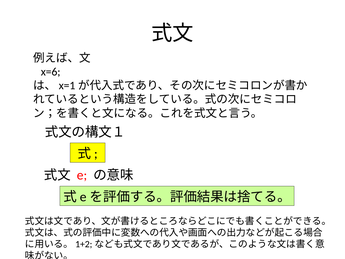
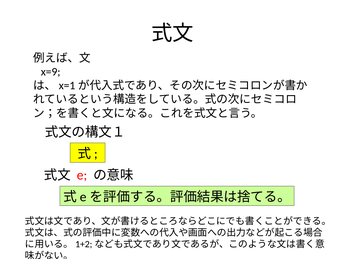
x=6: x=6 -> x=9
